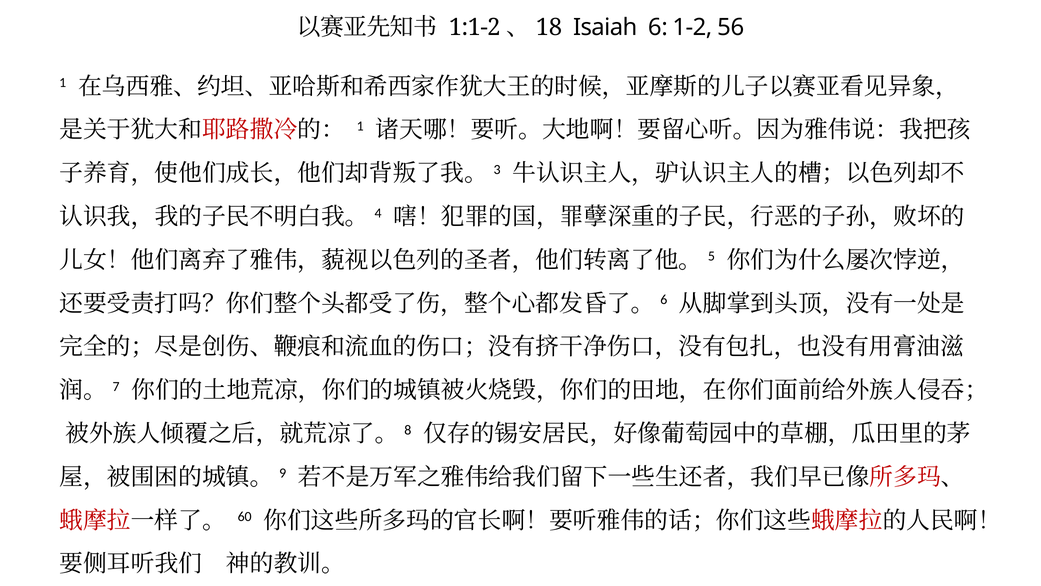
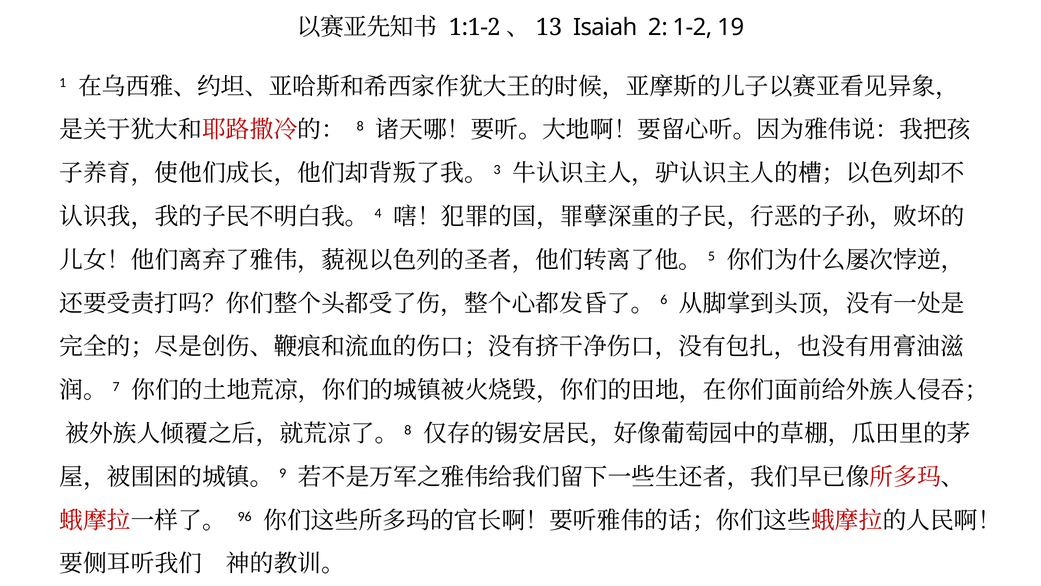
18: 18 -> 13
6: 6 -> 2
56: 56 -> 19
1 at (360, 126): 1 -> 8
60: 60 -> 96
